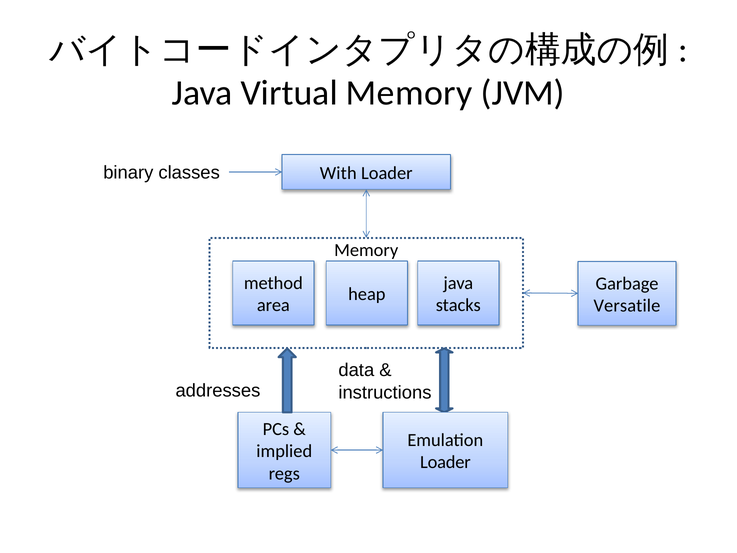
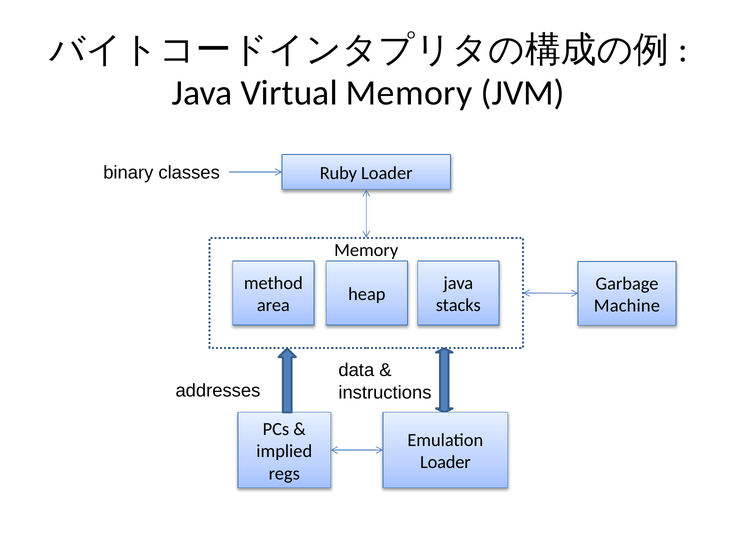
With: With -> Ruby
Versatile: Versatile -> Machine
